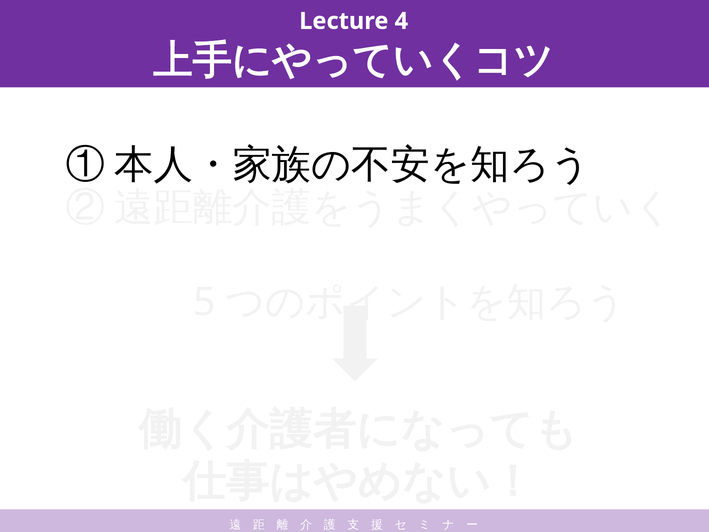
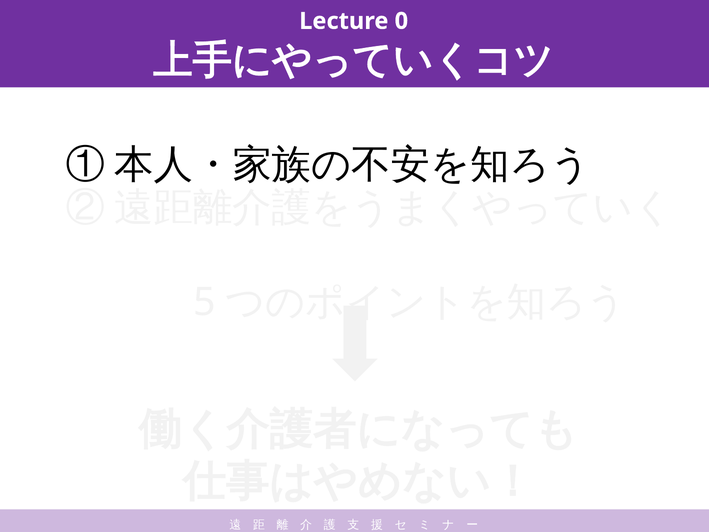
4: 4 -> 0
